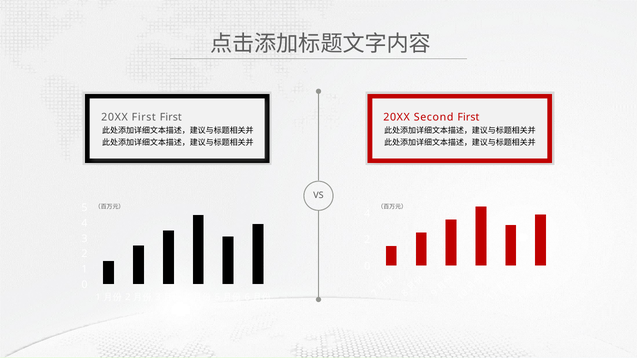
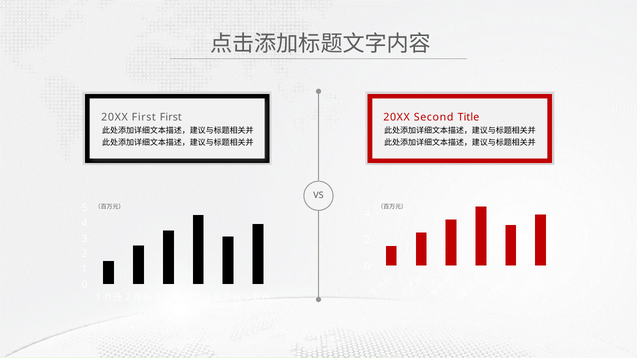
Second First: First -> Title
